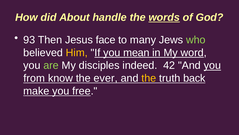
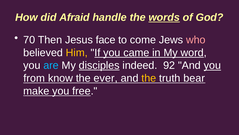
About: About -> Afraid
93: 93 -> 70
many: many -> come
who colour: light green -> pink
mean: mean -> came
are colour: light green -> light blue
disciples underline: none -> present
42: 42 -> 92
back: back -> bear
